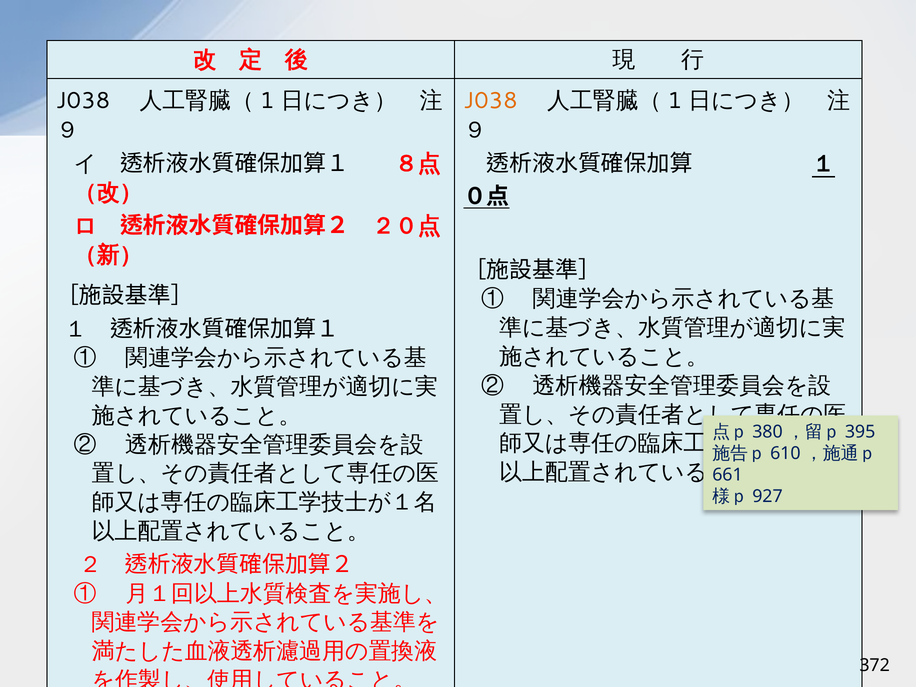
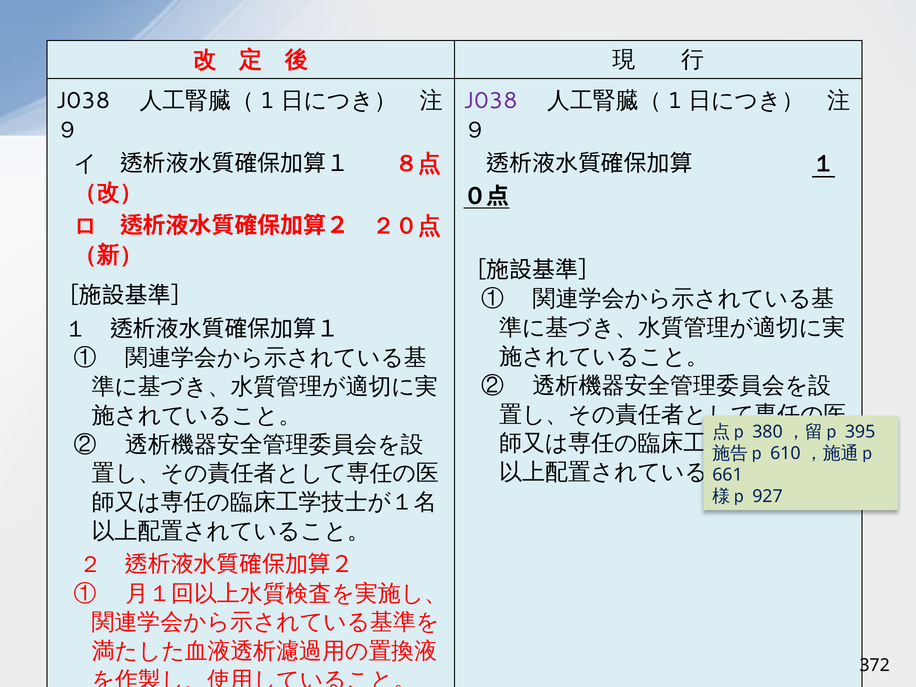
J038 at (491, 101) colour: orange -> purple
